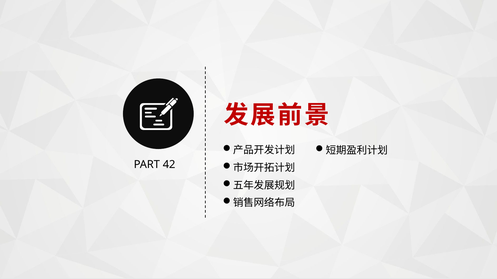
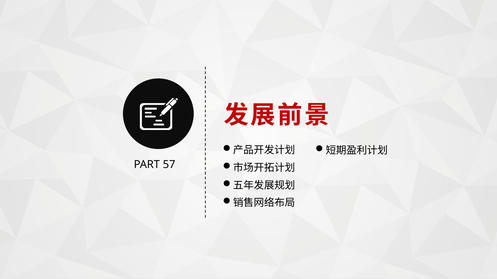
42: 42 -> 57
